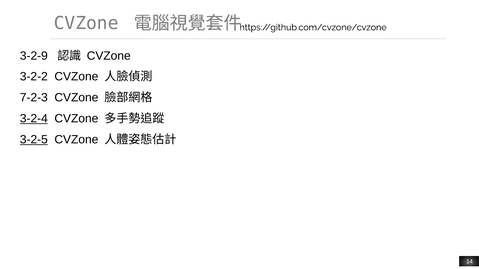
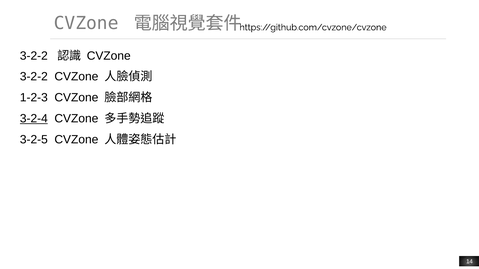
3-2-9 at (34, 56): 3-2-9 -> 3-2-2
7-2-3: 7-2-3 -> 1-2-3
3-2-5 underline: present -> none
